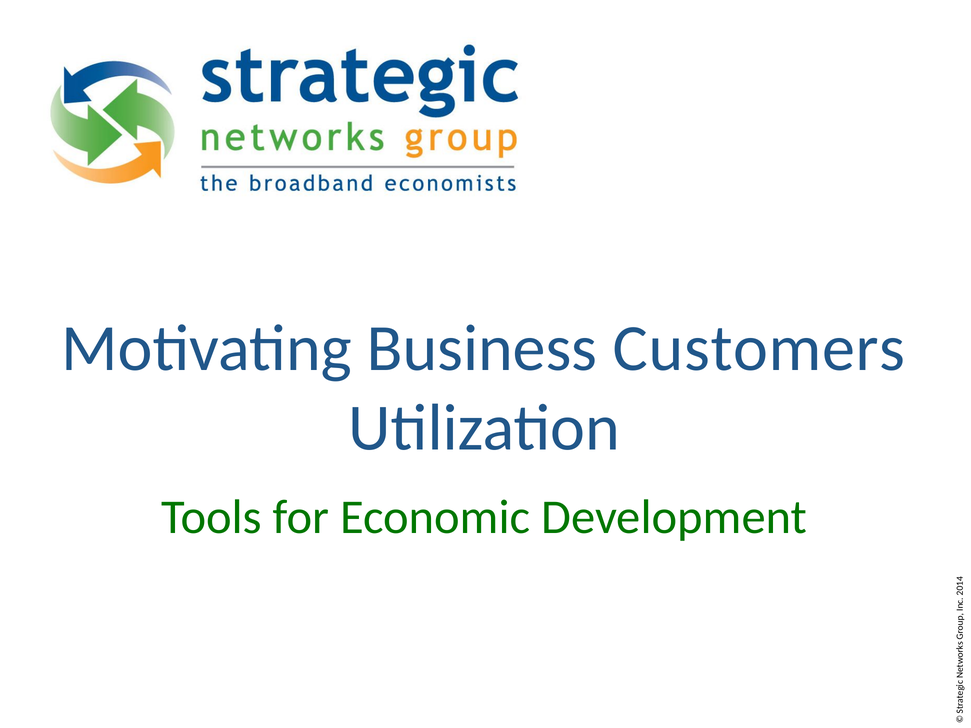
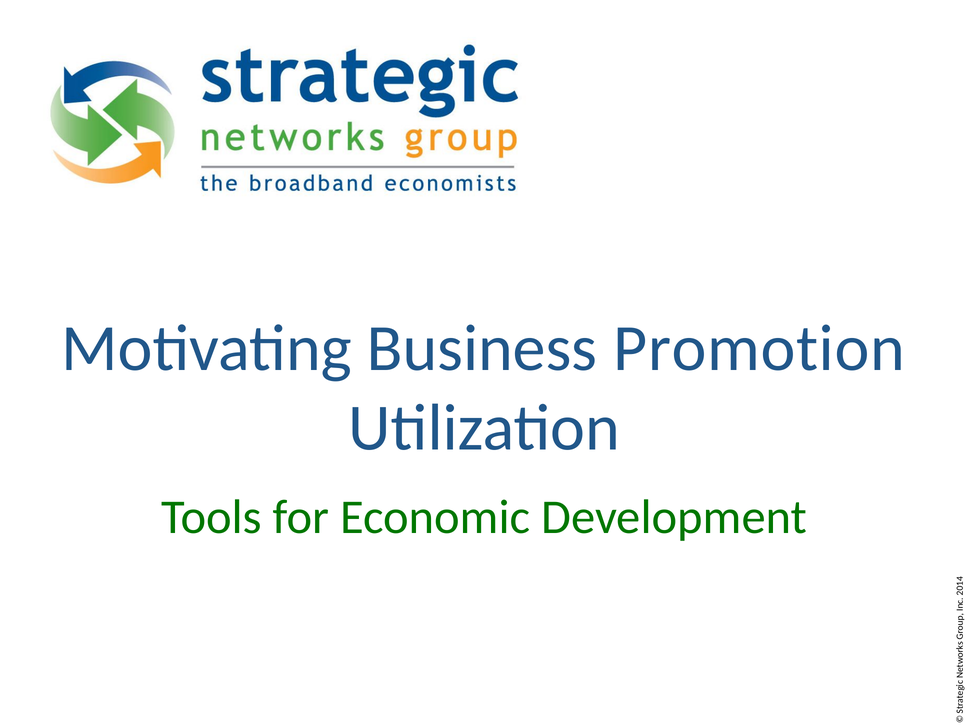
Customers: Customers -> Promotion
